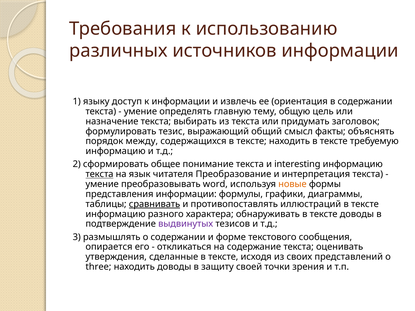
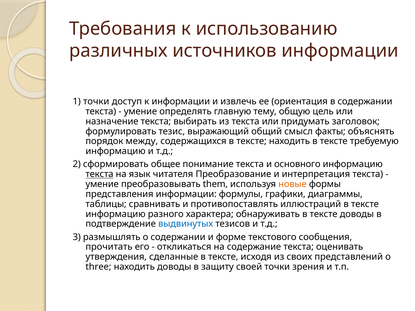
1 языку: языку -> точки
interesting: interesting -> основного
word: word -> them
сравнивать underline: present -> none
выдвинутых colour: purple -> blue
опирается: опирается -> прочитать
